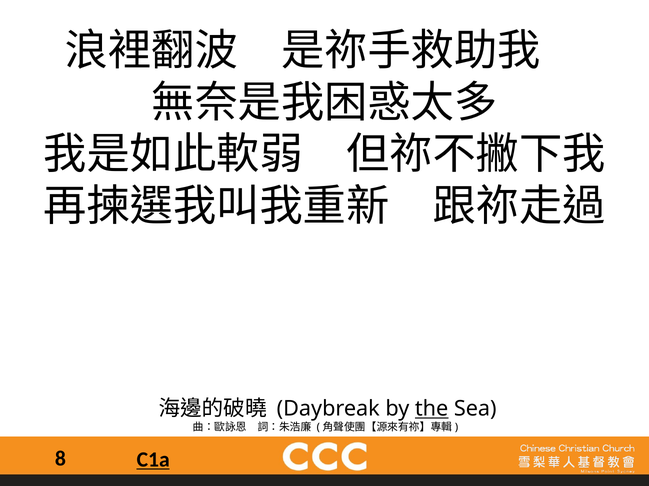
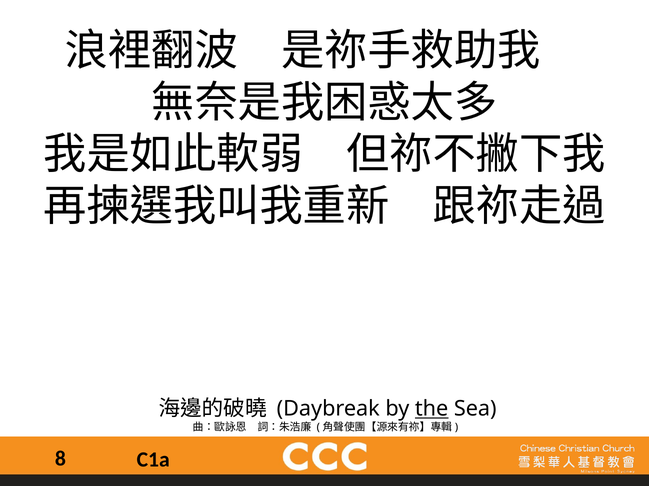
C1a underline: present -> none
